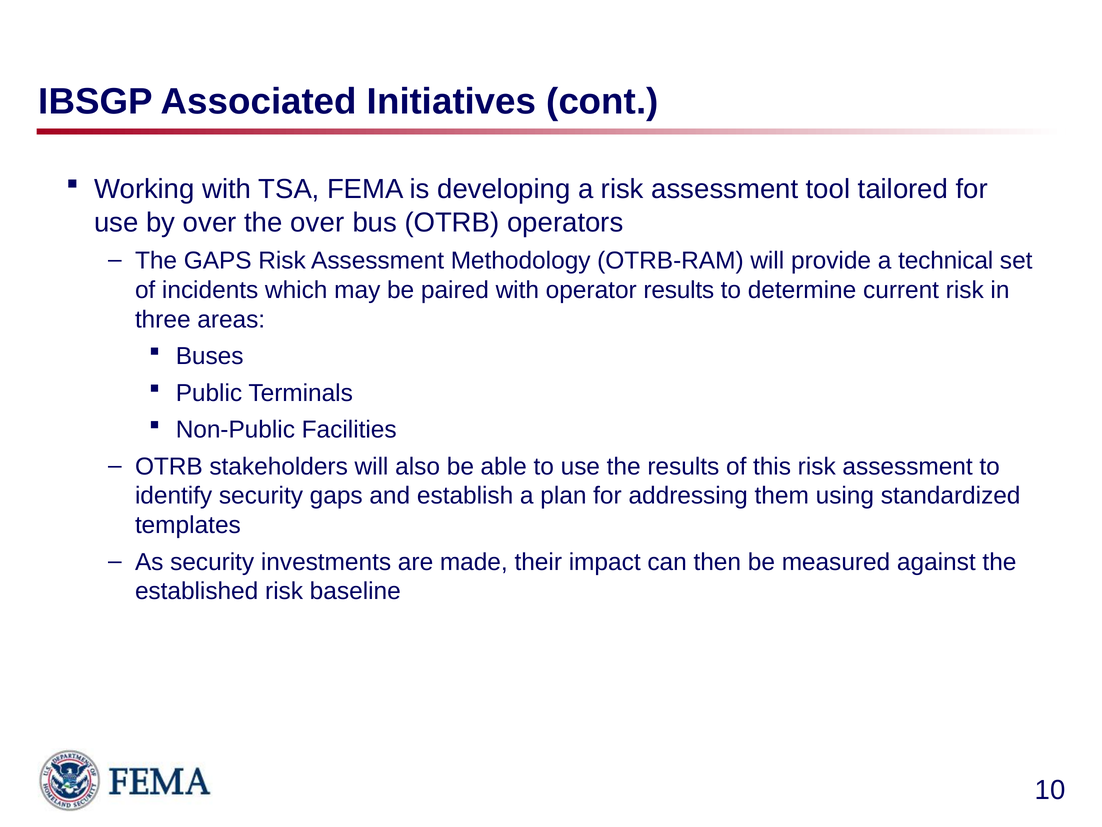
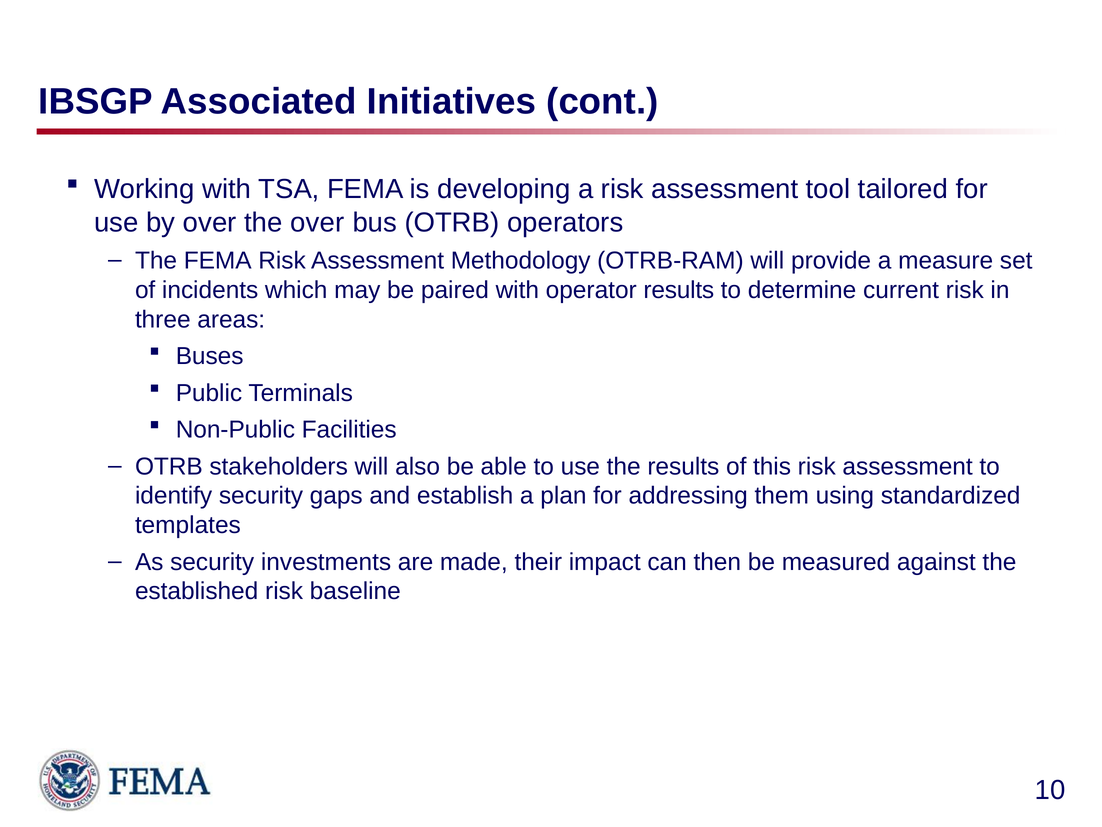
The GAPS: GAPS -> FEMA
technical: technical -> measure
